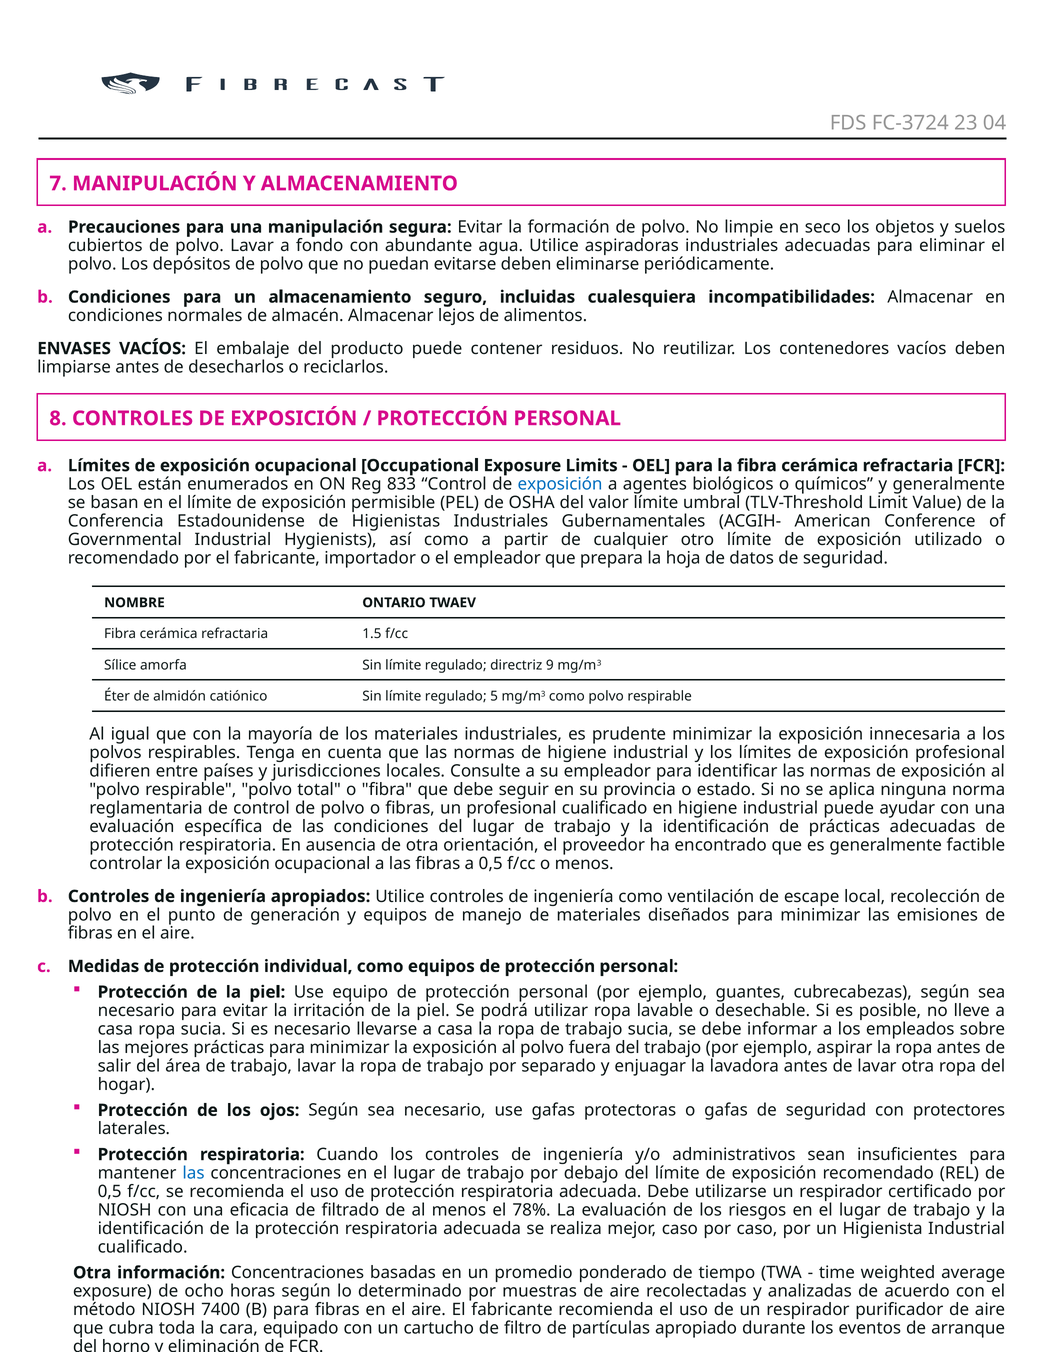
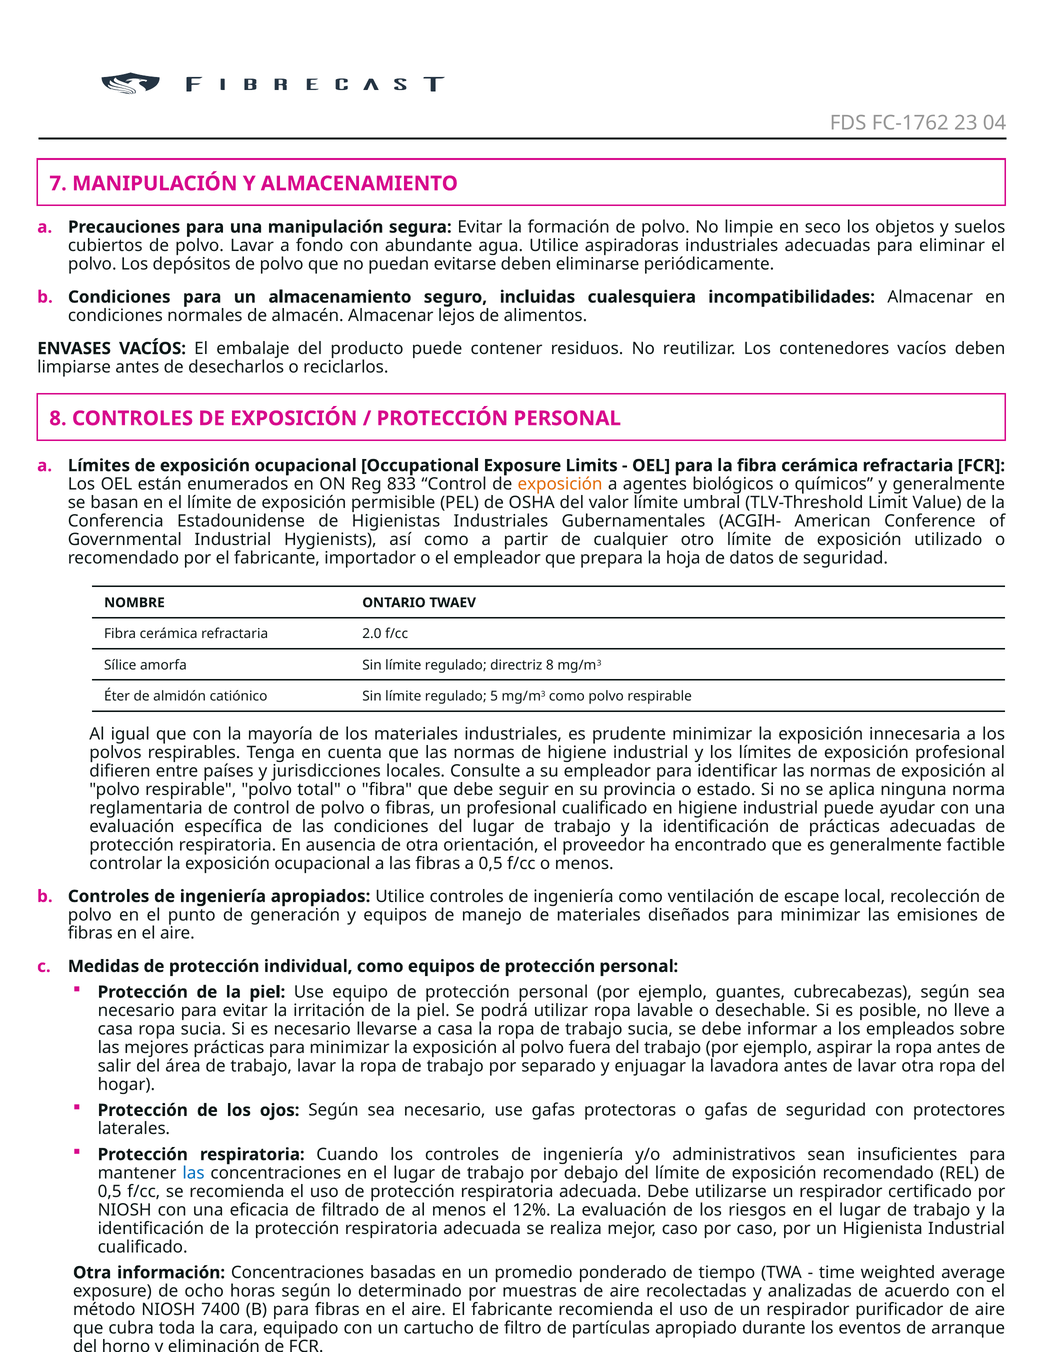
FC-3724: FC-3724 -> FC-1762
exposición at (560, 484) colour: blue -> orange
1.5: 1.5 -> 2.0
directriz 9: 9 -> 8
78%: 78% -> 12%
